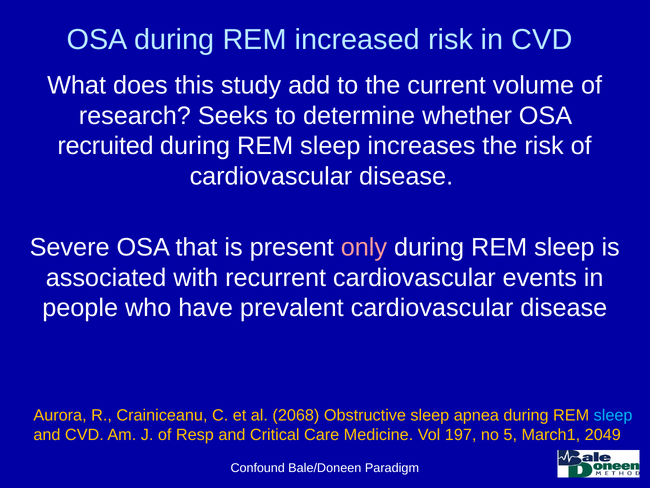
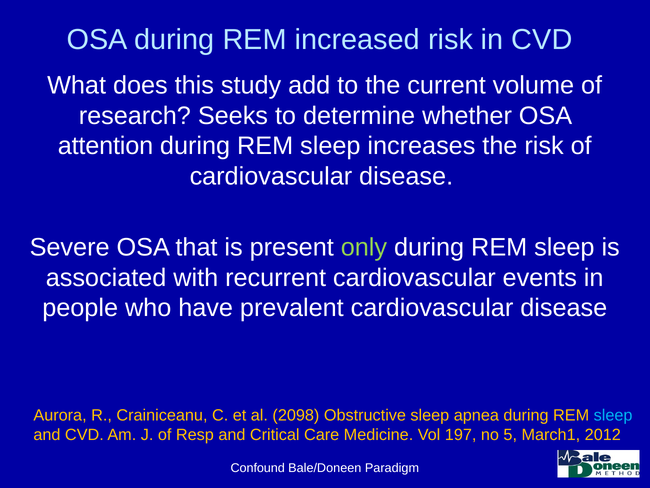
recruited: recruited -> attention
only colour: pink -> light green
2068: 2068 -> 2098
2049: 2049 -> 2012
